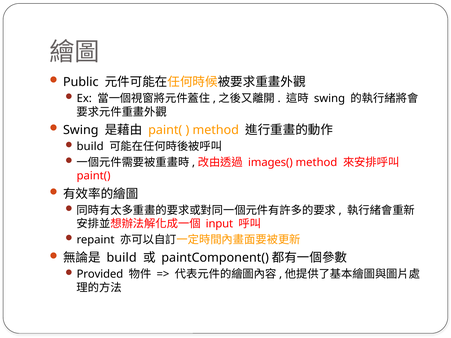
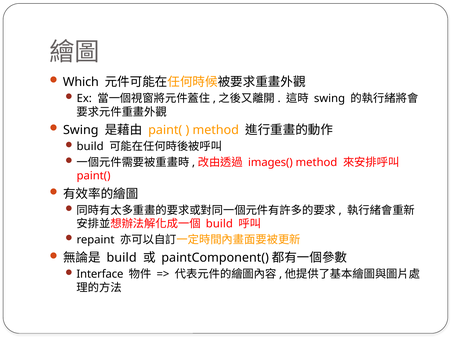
Public: Public -> Which
input at (219, 224): input -> build
Provided: Provided -> Interface
